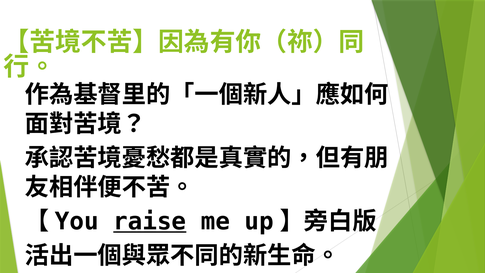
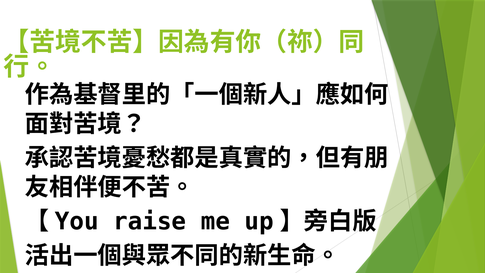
raise underline: present -> none
